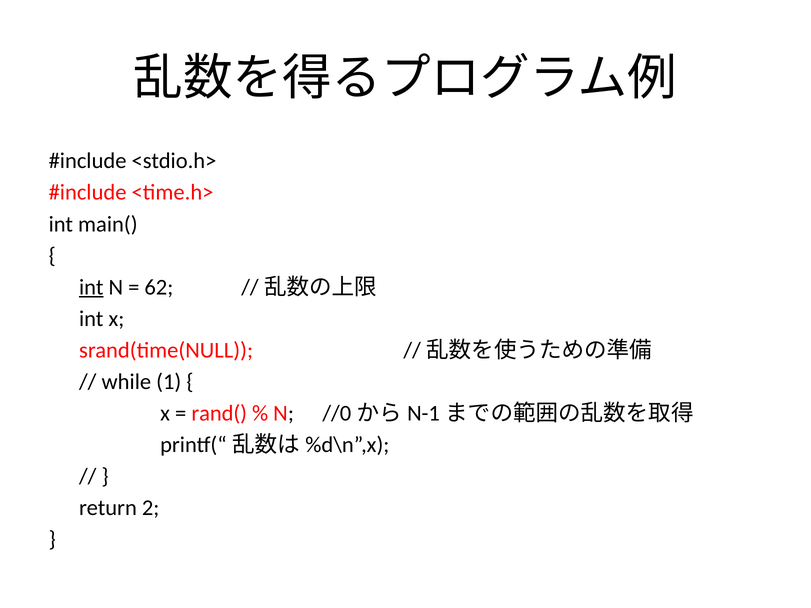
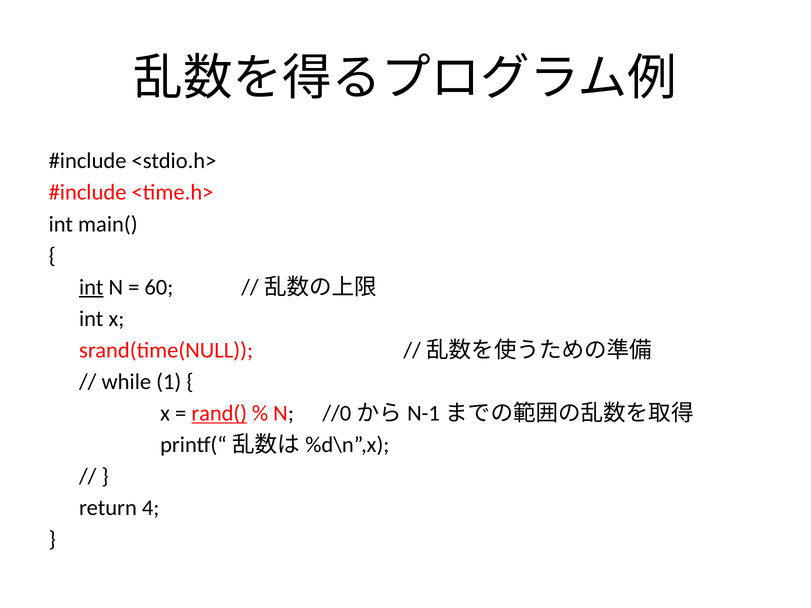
62: 62 -> 60
rand( underline: none -> present
2: 2 -> 4
